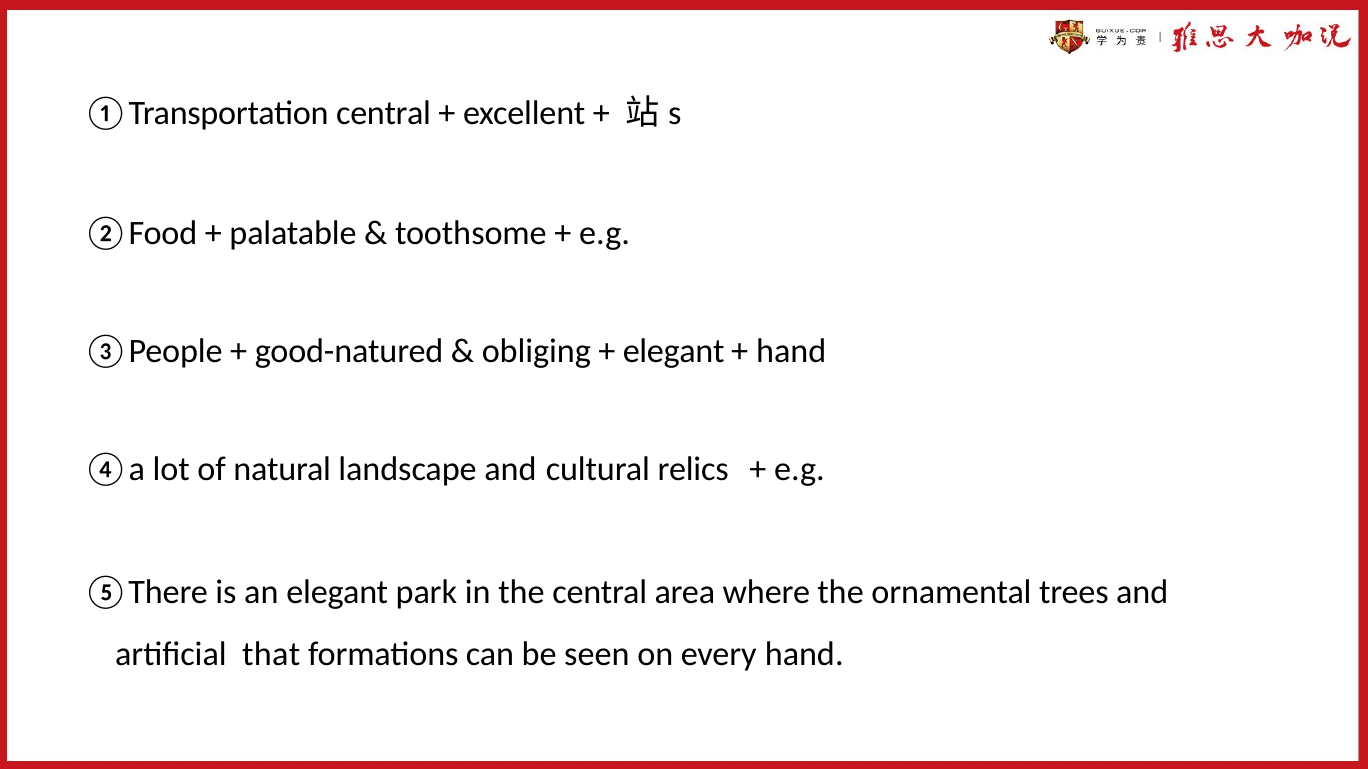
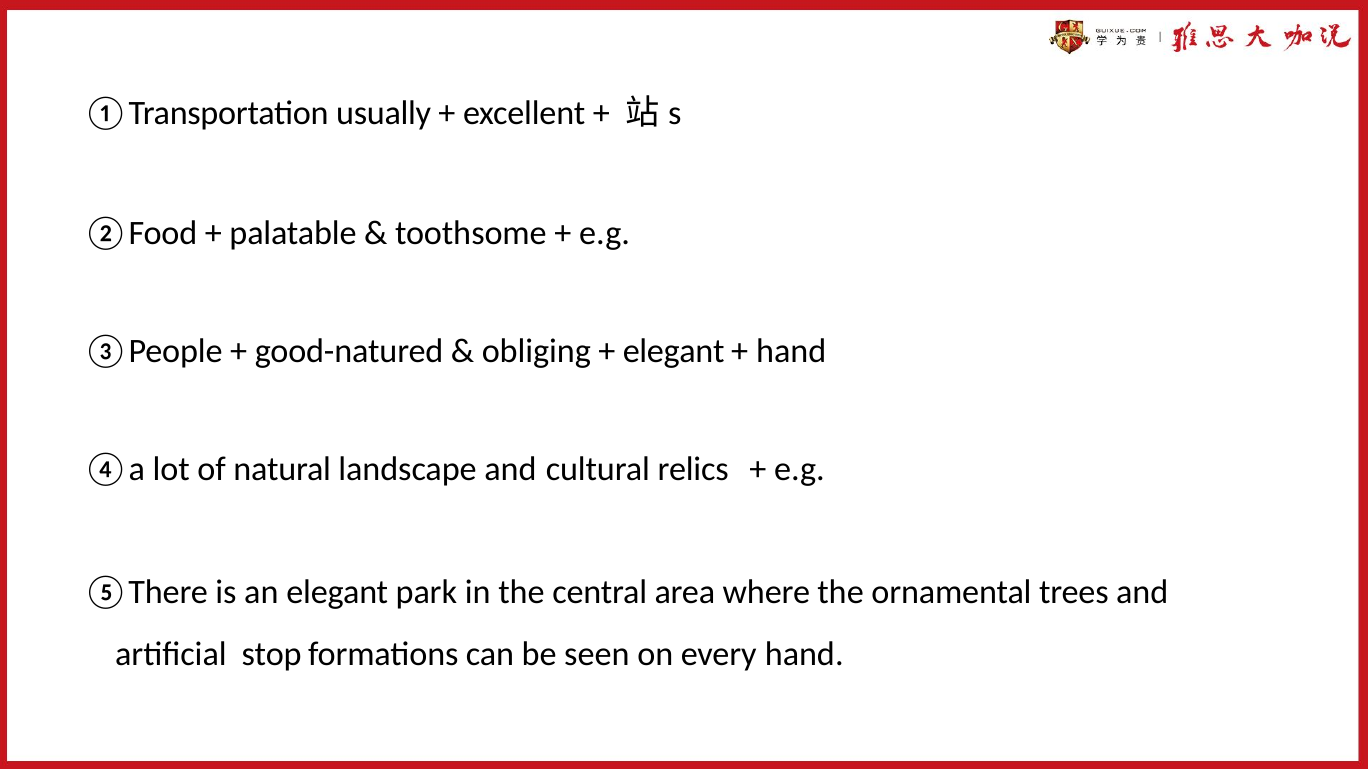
①Transportation central: central -> usually
that: that -> stop
